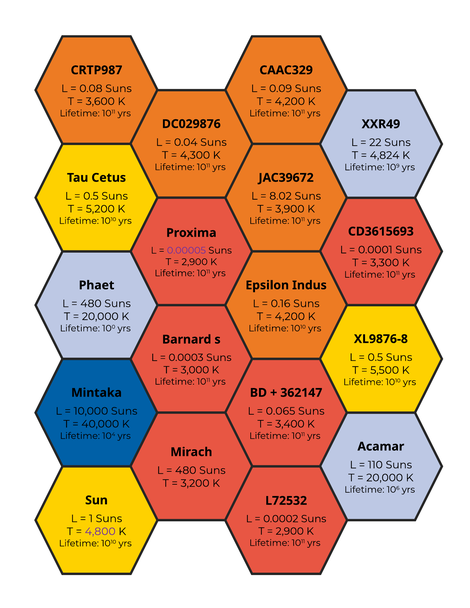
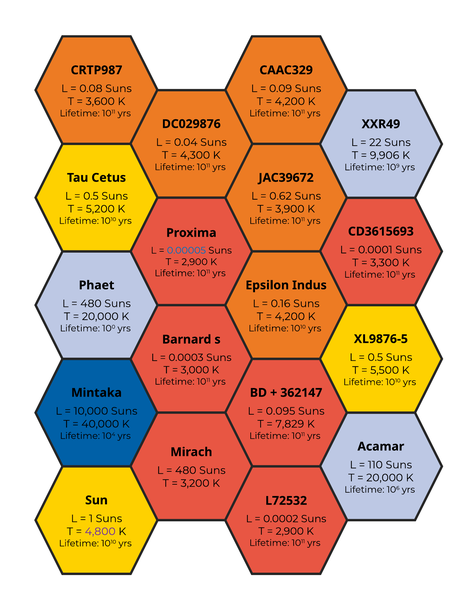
4,824: 4,824 -> 9,906
8.02: 8.02 -> 0.62
0.00005 colour: purple -> blue
XL9876-8: XL9876-8 -> XL9876-5
0.065: 0.065 -> 0.095
3,400: 3,400 -> 7,829
